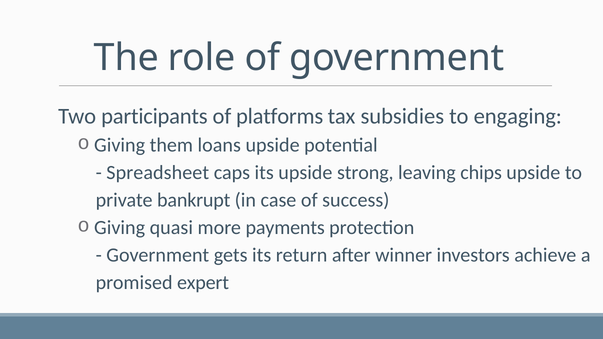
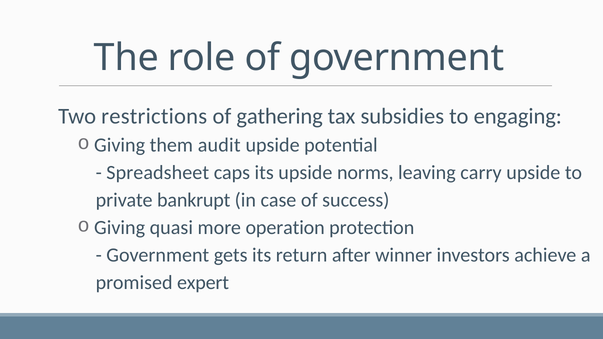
participants: participants -> restrictions
platforms: platforms -> gathering
loans: loans -> audit
strong: strong -> norms
chips: chips -> carry
payments: payments -> operation
